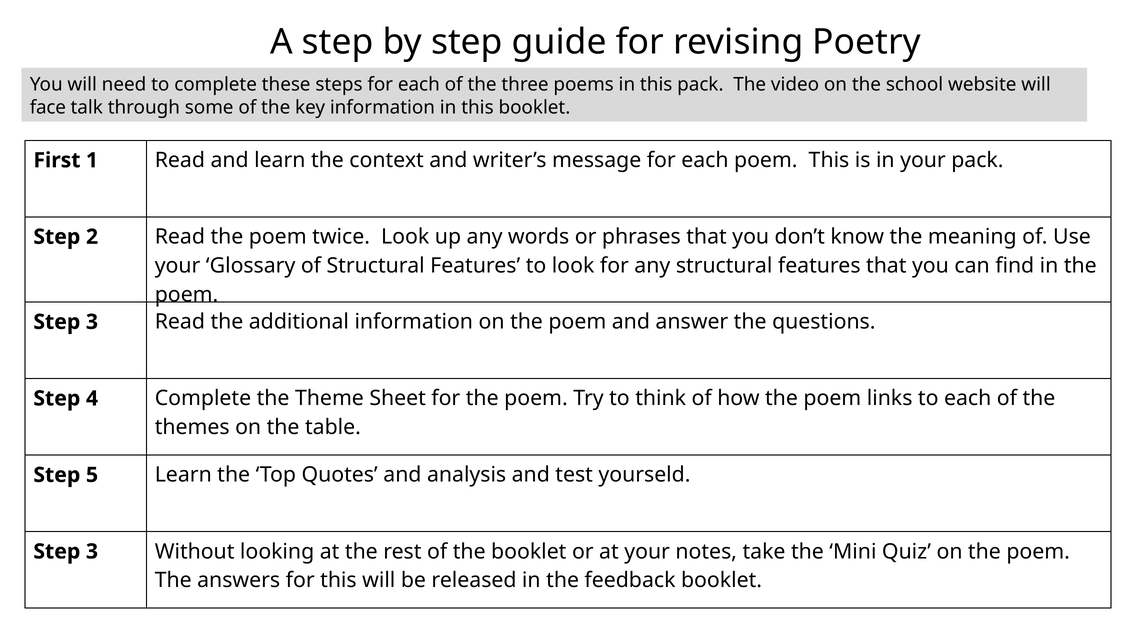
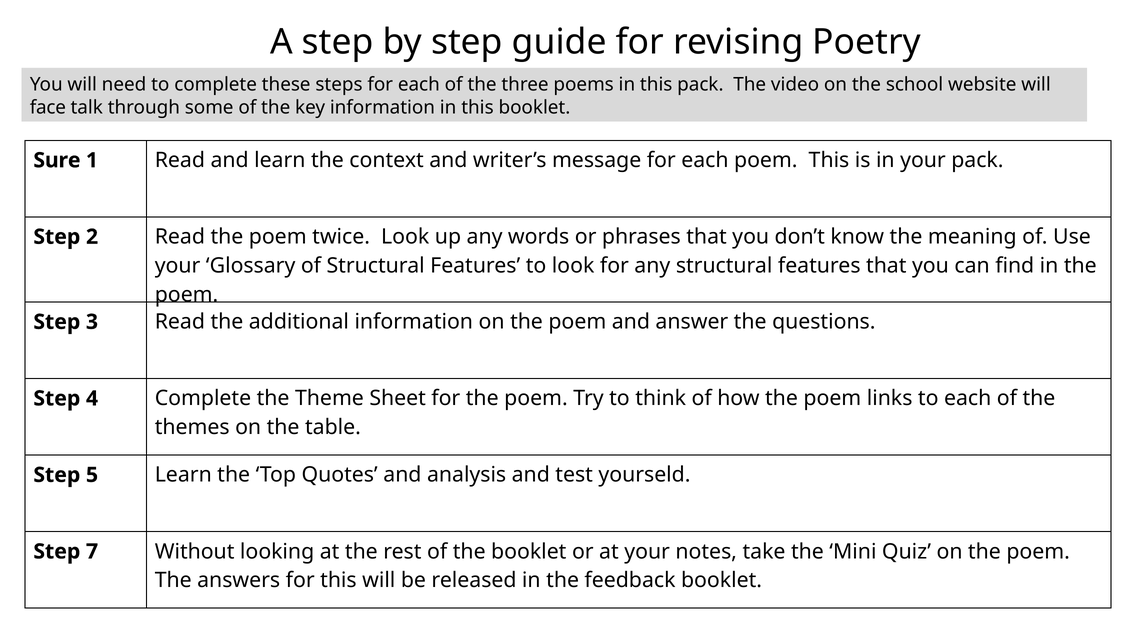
First: First -> Sure
3 at (92, 552): 3 -> 7
